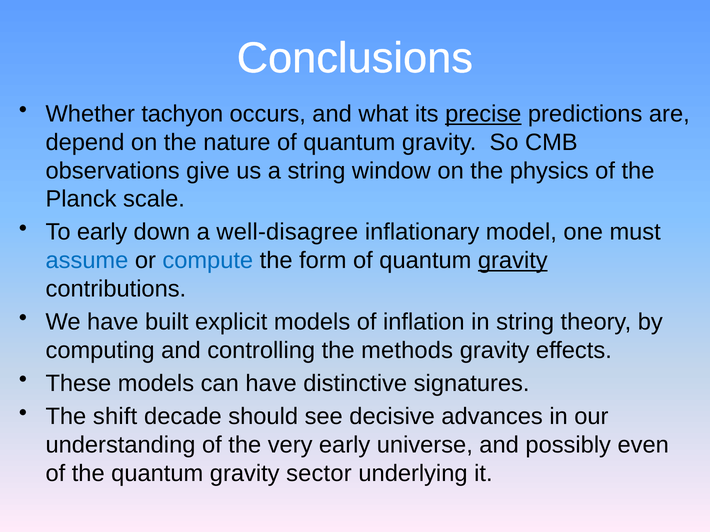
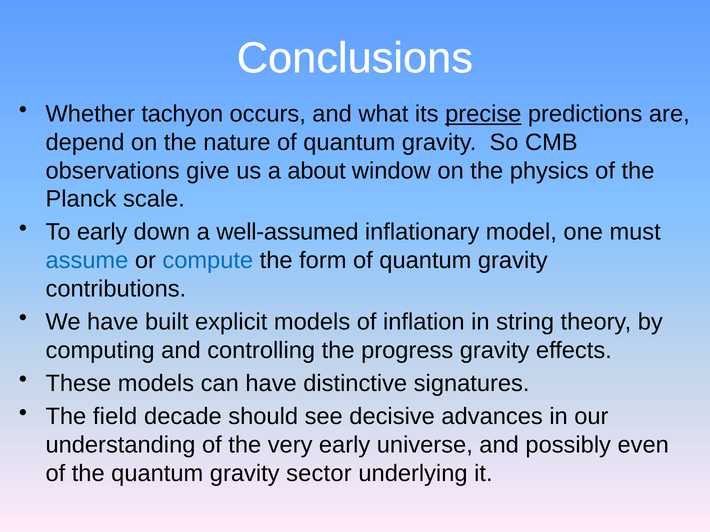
a string: string -> about
well-disagree: well-disagree -> well-assumed
gravity at (513, 261) underline: present -> none
methods: methods -> progress
shift: shift -> field
